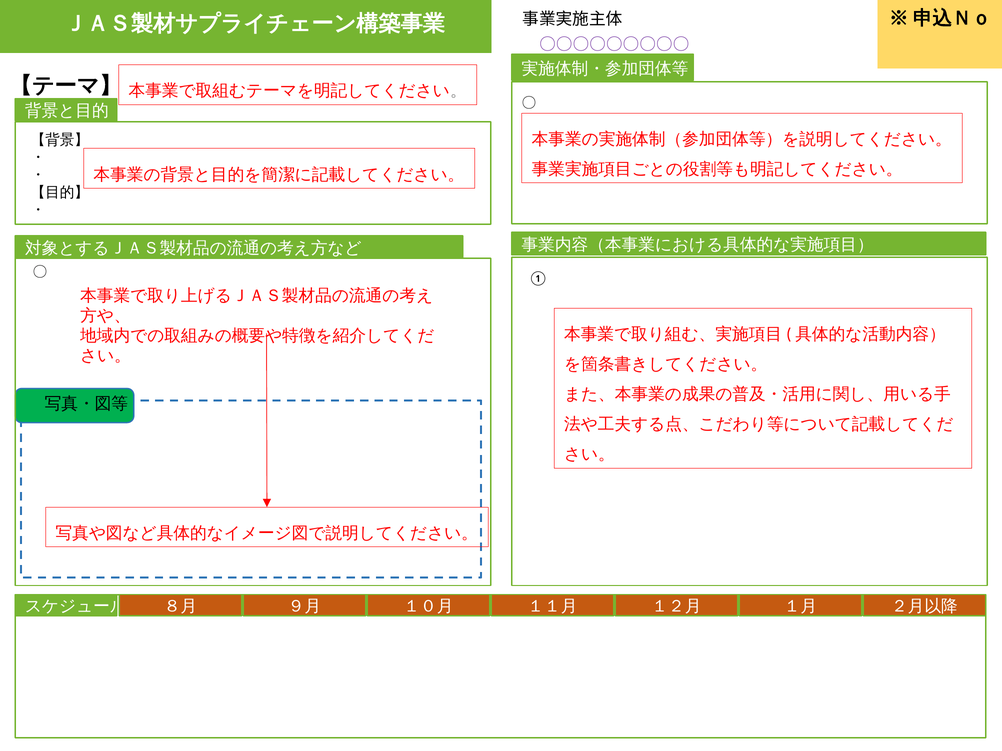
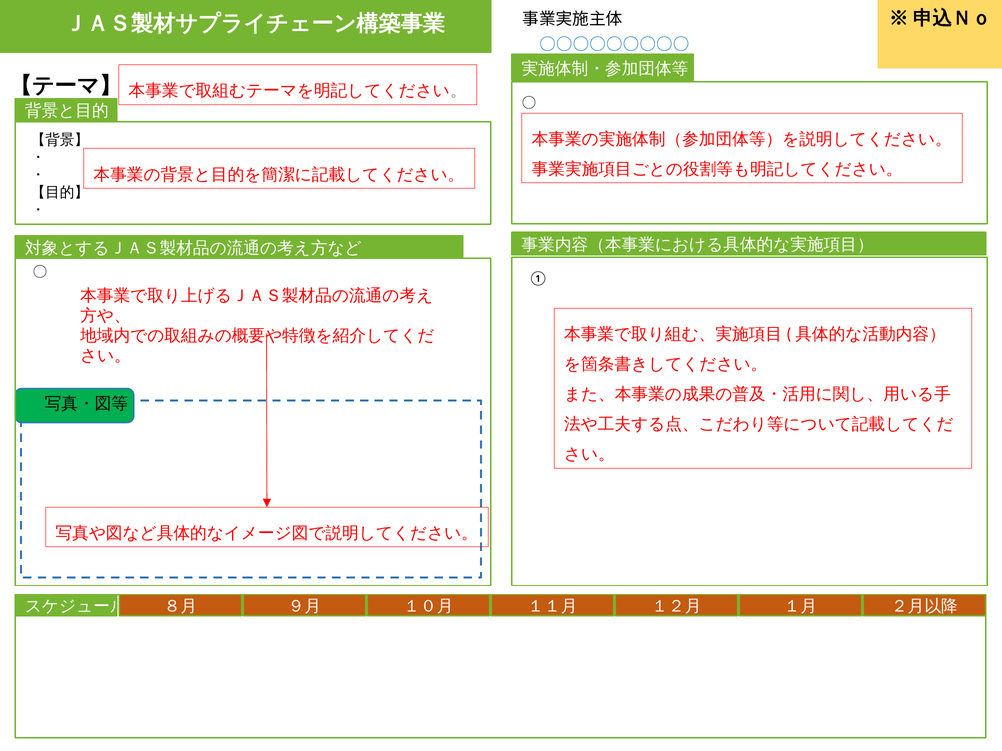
〇〇〇〇〇〇〇〇〇 colour: purple -> blue
